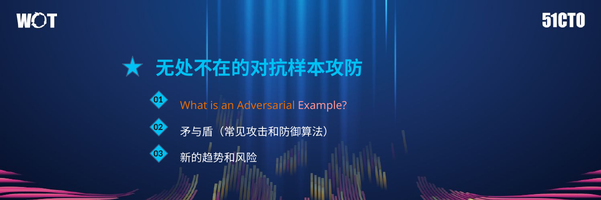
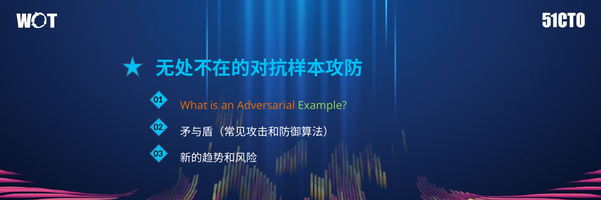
Example colour: pink -> light green
